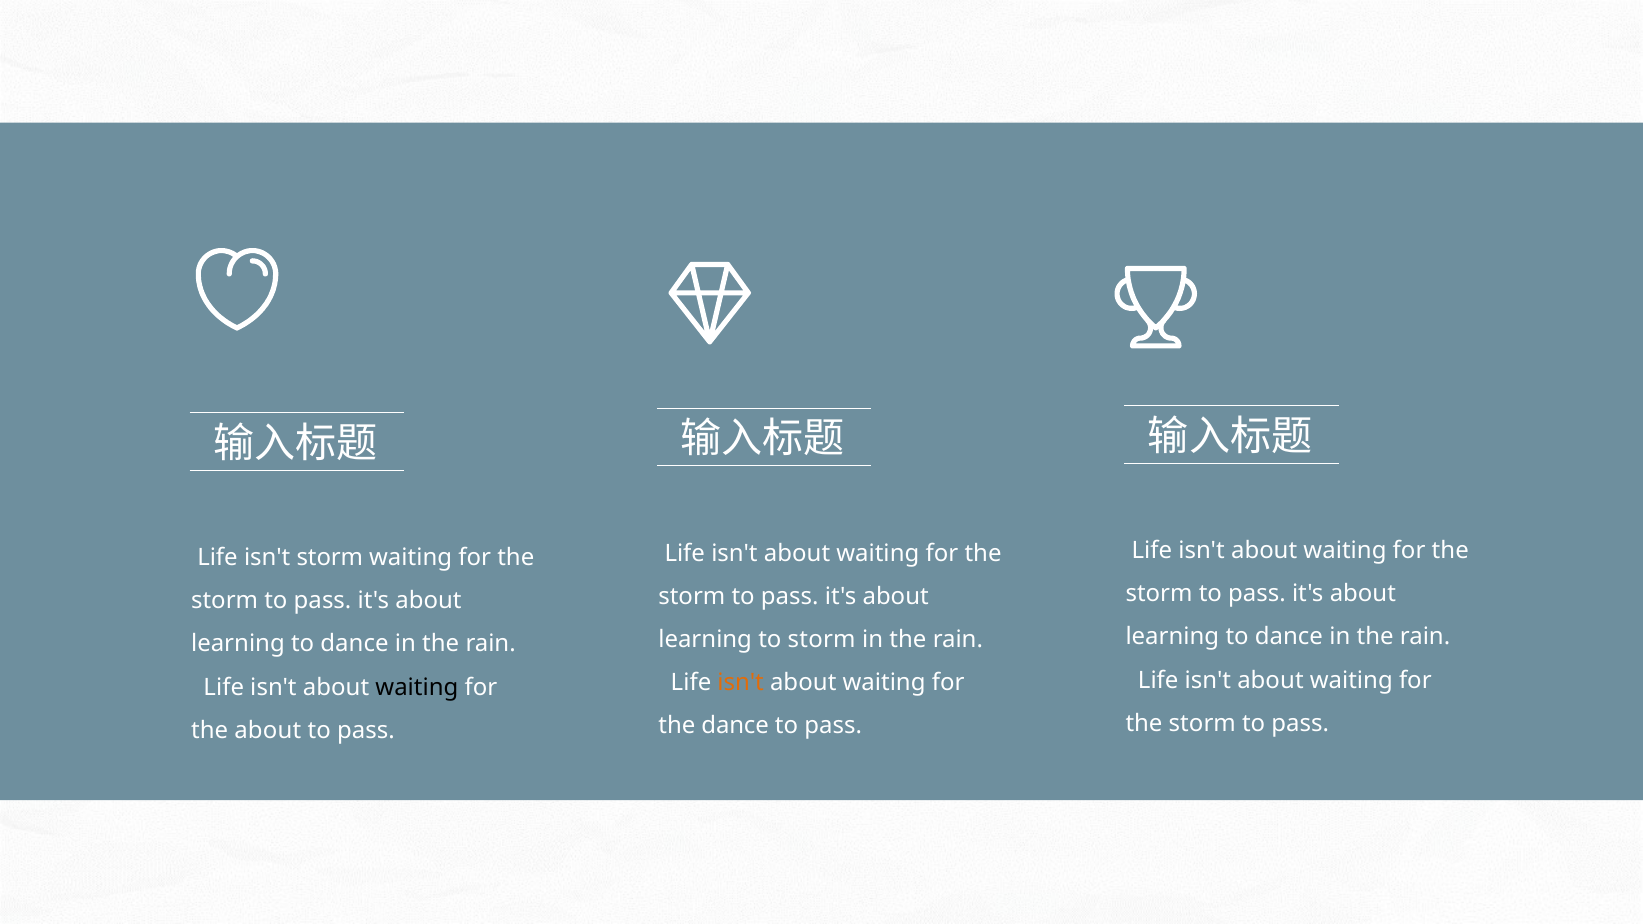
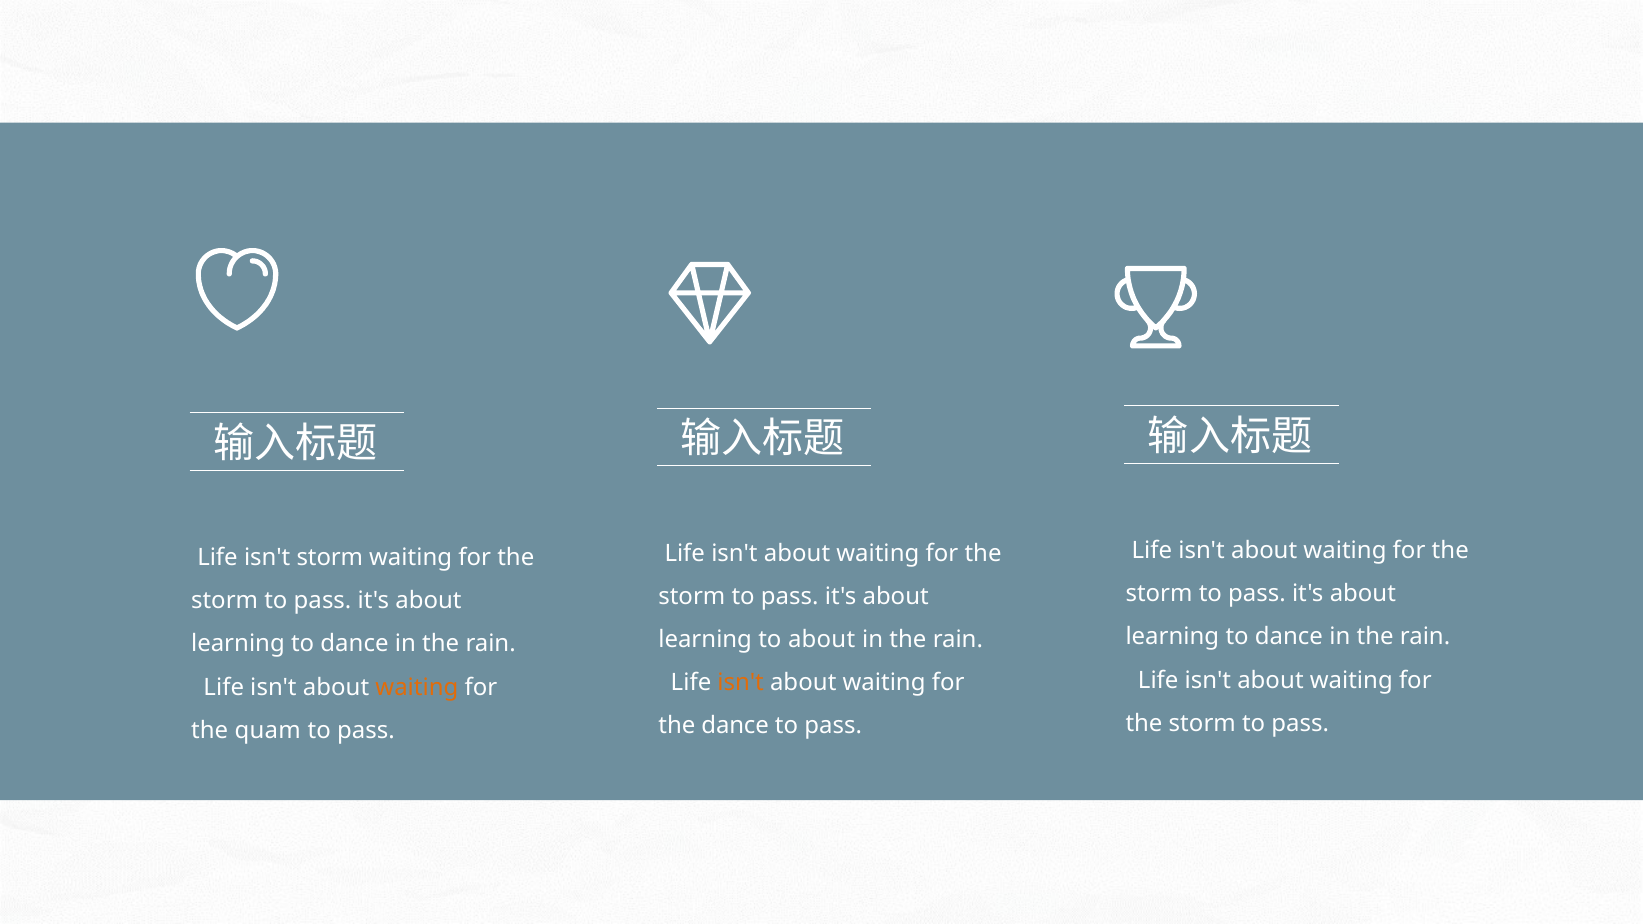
to storm: storm -> about
waiting at (417, 687) colour: black -> orange
the about: about -> quam
